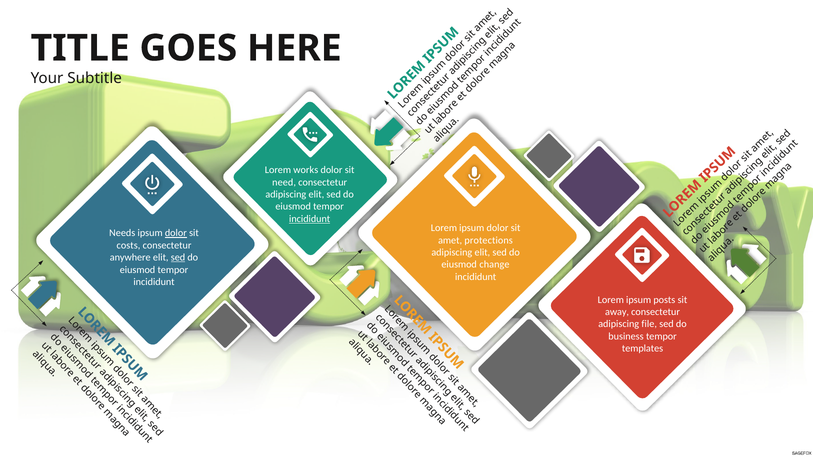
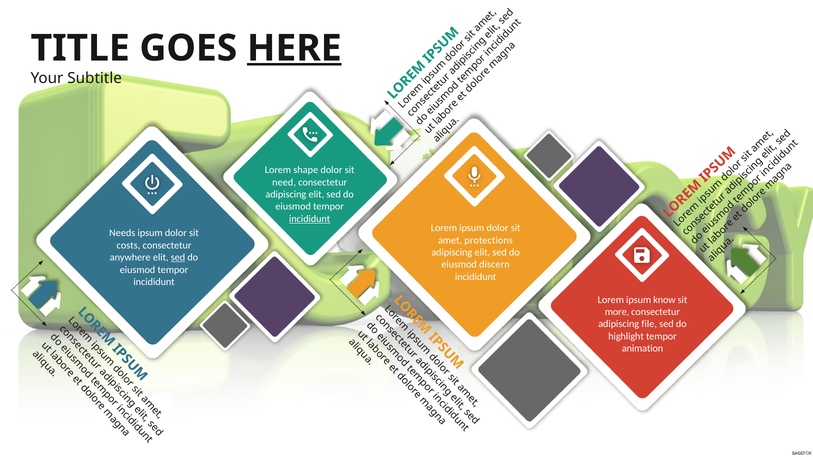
HERE underline: none -> present
works: works -> shape
dolor at (176, 233) underline: present -> none
change: change -> discern
posts: posts -> know
away: away -> more
business: business -> highlight
templates: templates -> animation
